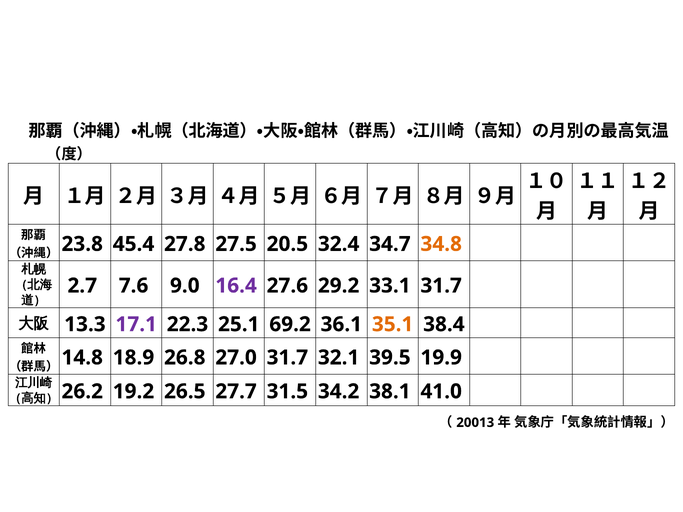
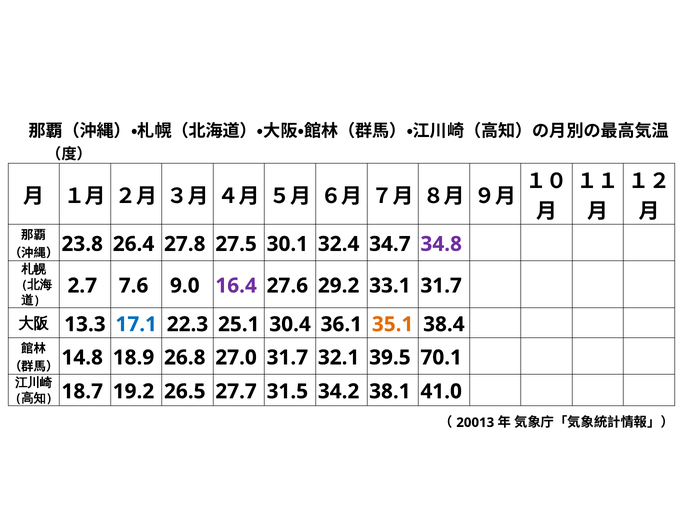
45.4: 45.4 -> 26.4
20.5: 20.5 -> 30.1
34.8 colour: orange -> purple
17.1 colour: purple -> blue
69.2: 69.2 -> 30.4
19.9: 19.9 -> 70.1
26.2: 26.2 -> 18.7
